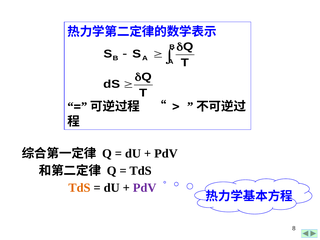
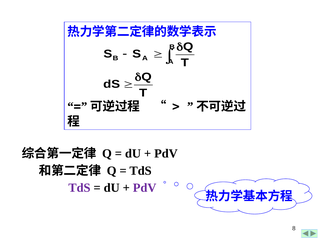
TdS at (79, 188) colour: orange -> purple
